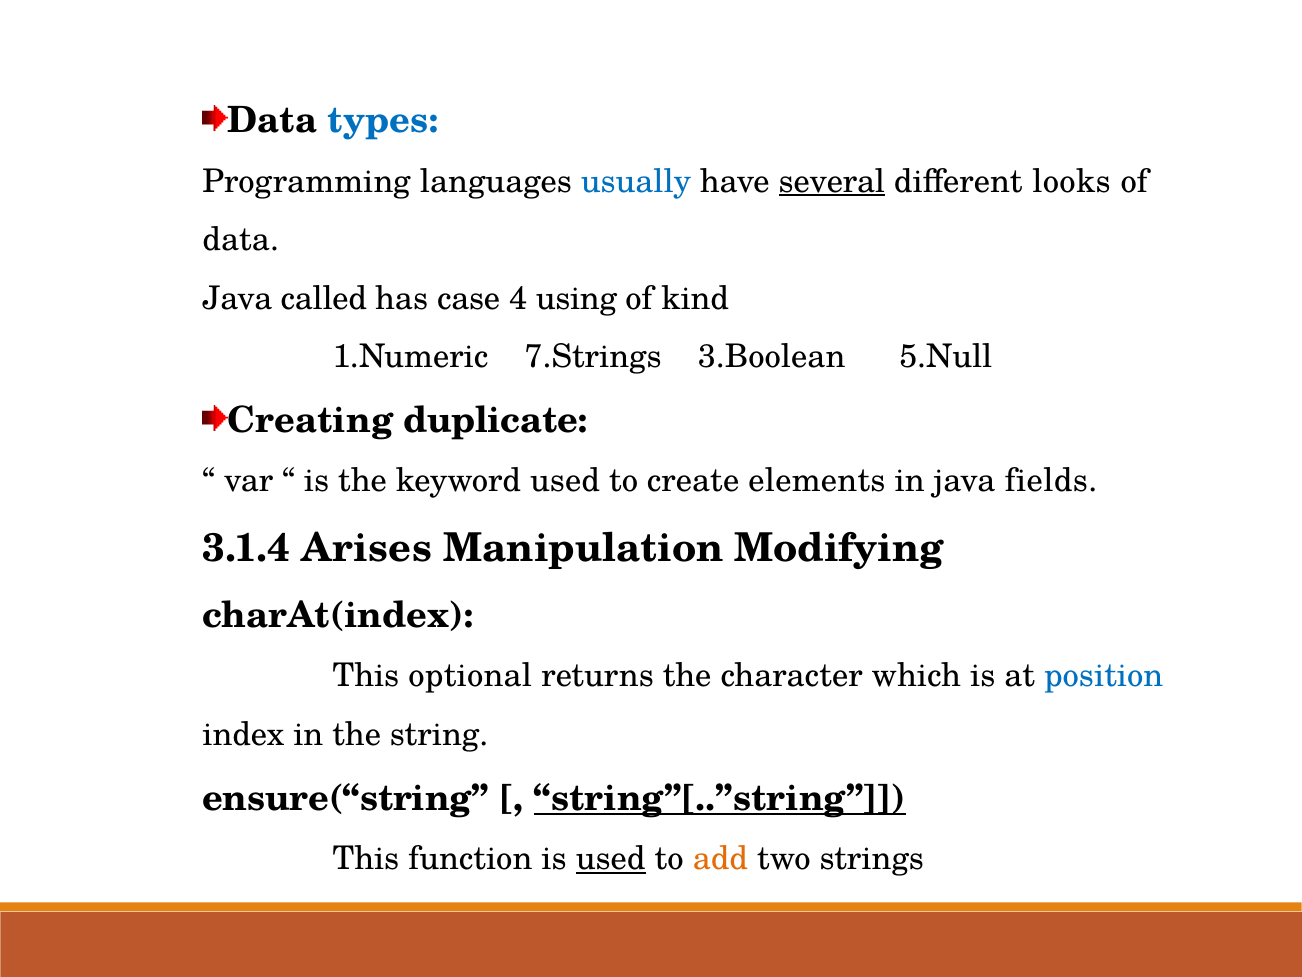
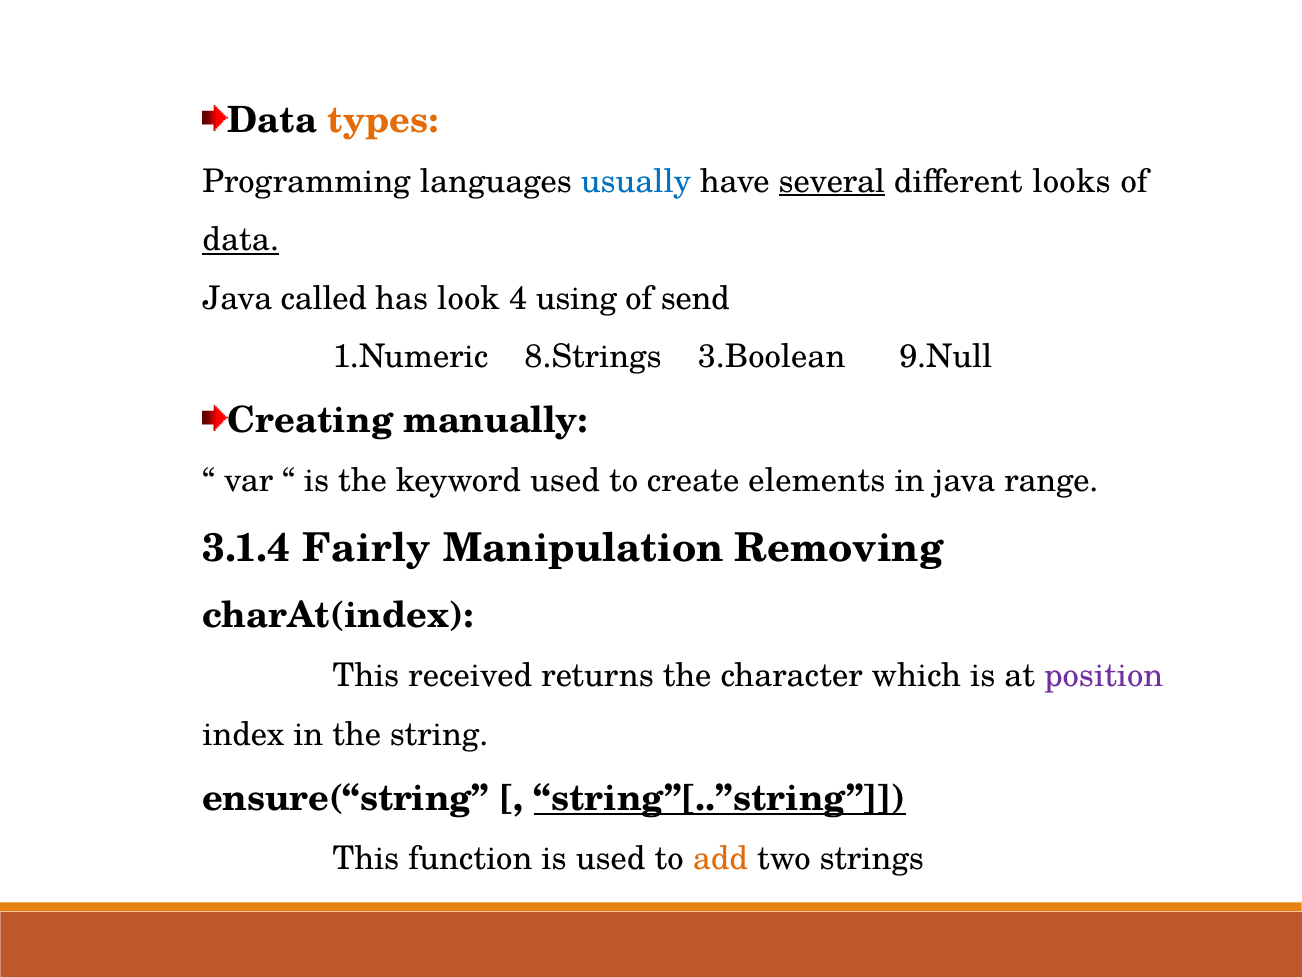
types colour: blue -> orange
data at (241, 240) underline: none -> present
case: case -> look
kind: kind -> send
7.Strings: 7.Strings -> 8.Strings
5.Null: 5.Null -> 9.Null
duplicate: duplicate -> manually
fields: fields -> range
Arises: Arises -> Fairly
Modifying: Modifying -> Removing
optional: optional -> received
position colour: blue -> purple
used at (611, 858) underline: present -> none
